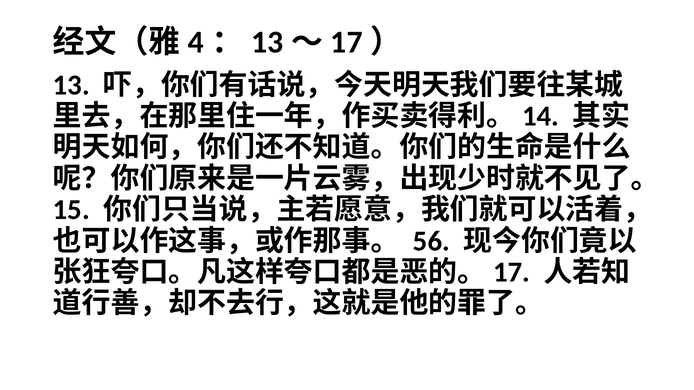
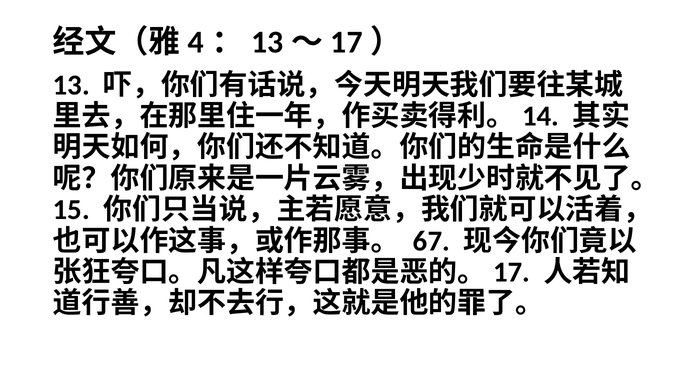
56: 56 -> 67
